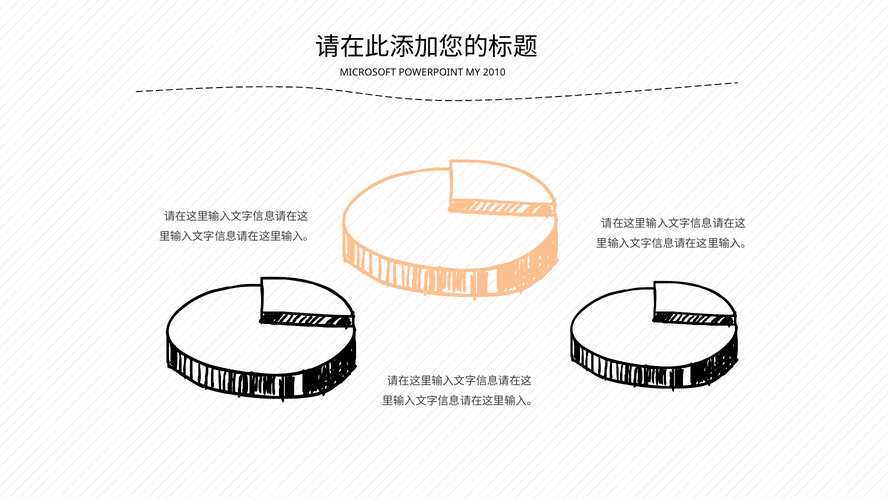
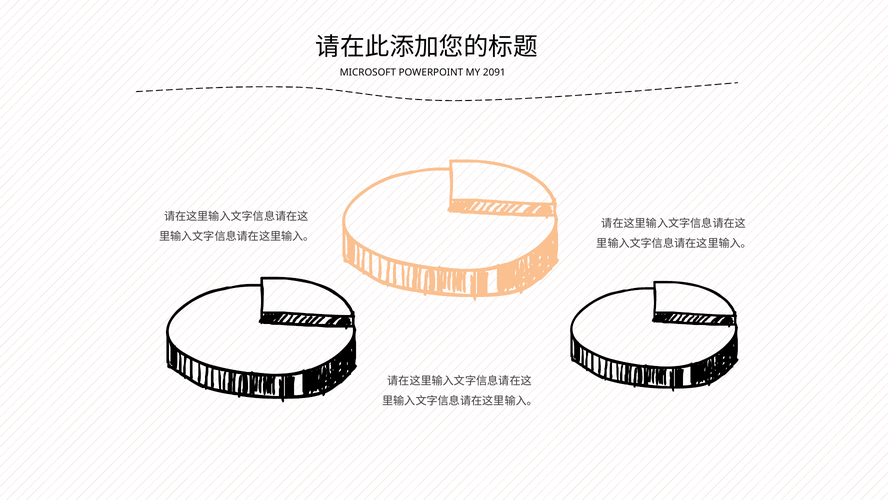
2010: 2010 -> 2091
